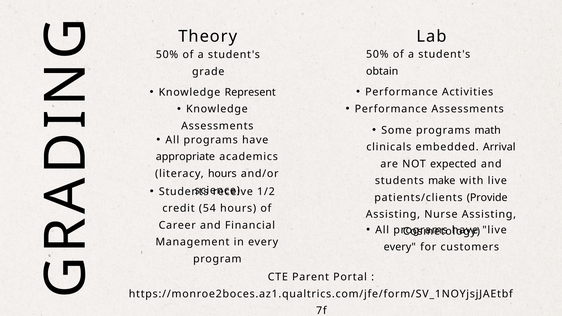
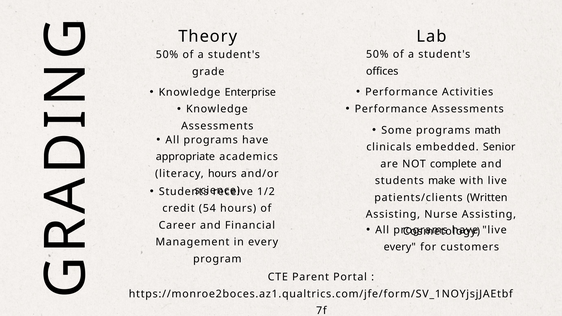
obtain: obtain -> offices
Represent: Represent -> Enterprise
Arrival: Arrival -> Senior
expected: expected -> complete
Provide: Provide -> Written
